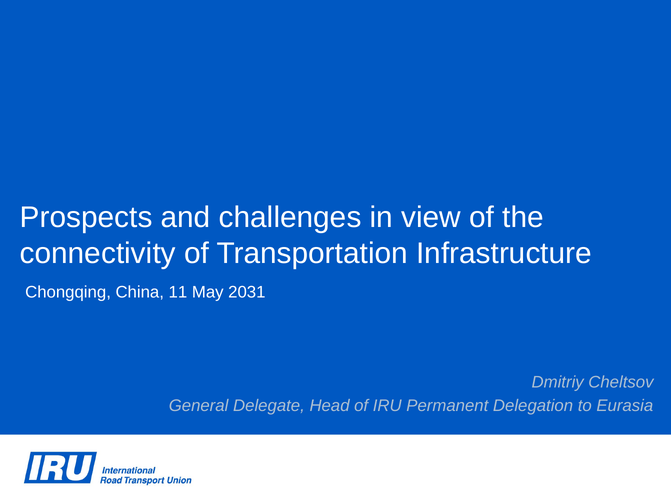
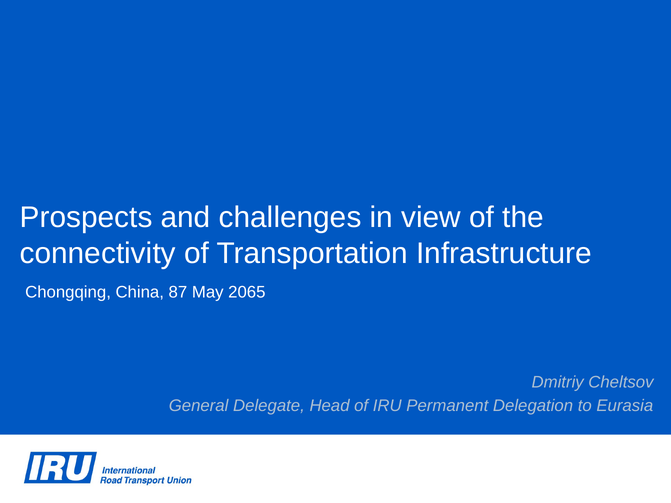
11: 11 -> 87
2031: 2031 -> 2065
